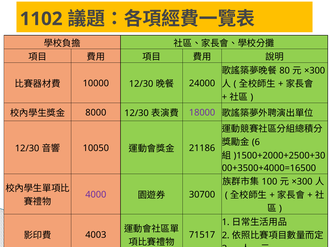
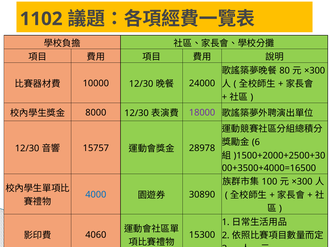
10050: 10050 -> 15757
21186: 21186 -> 28978
4000 colour: purple -> blue
30700: 30700 -> 30890
4003: 4003 -> 4060
71517: 71517 -> 15300
